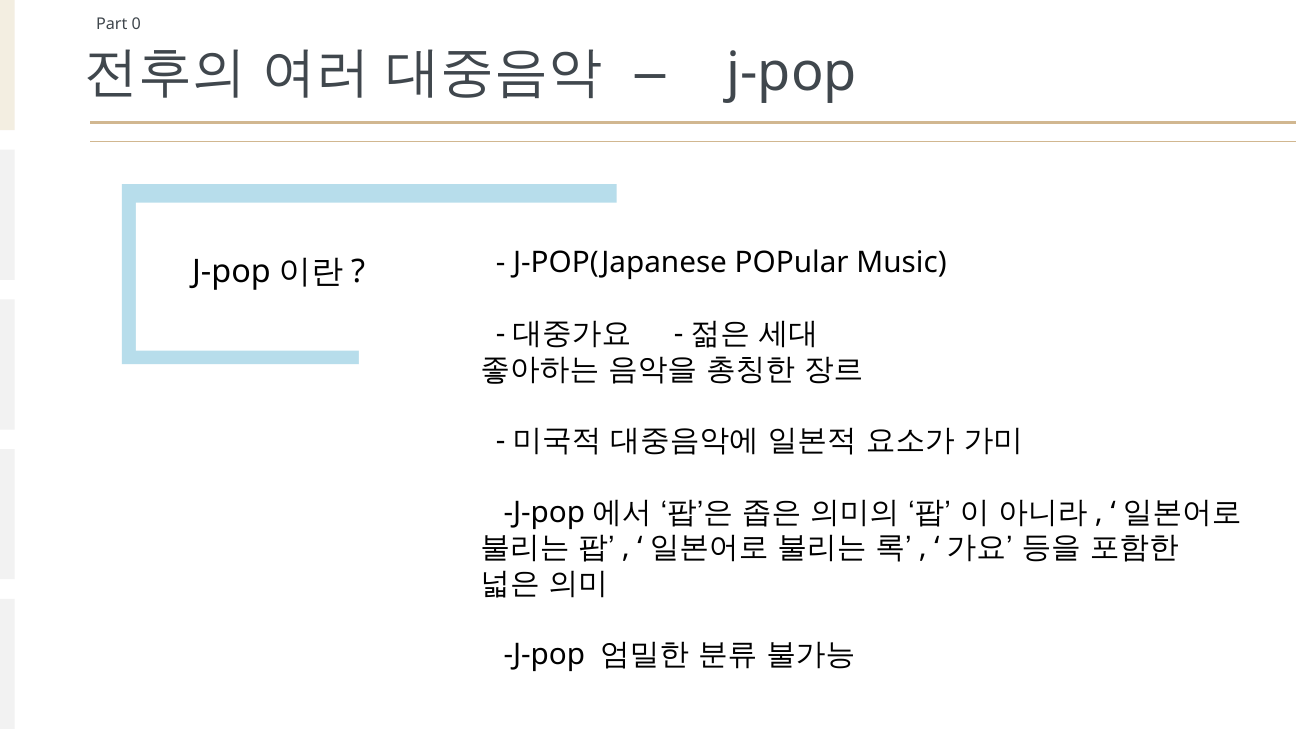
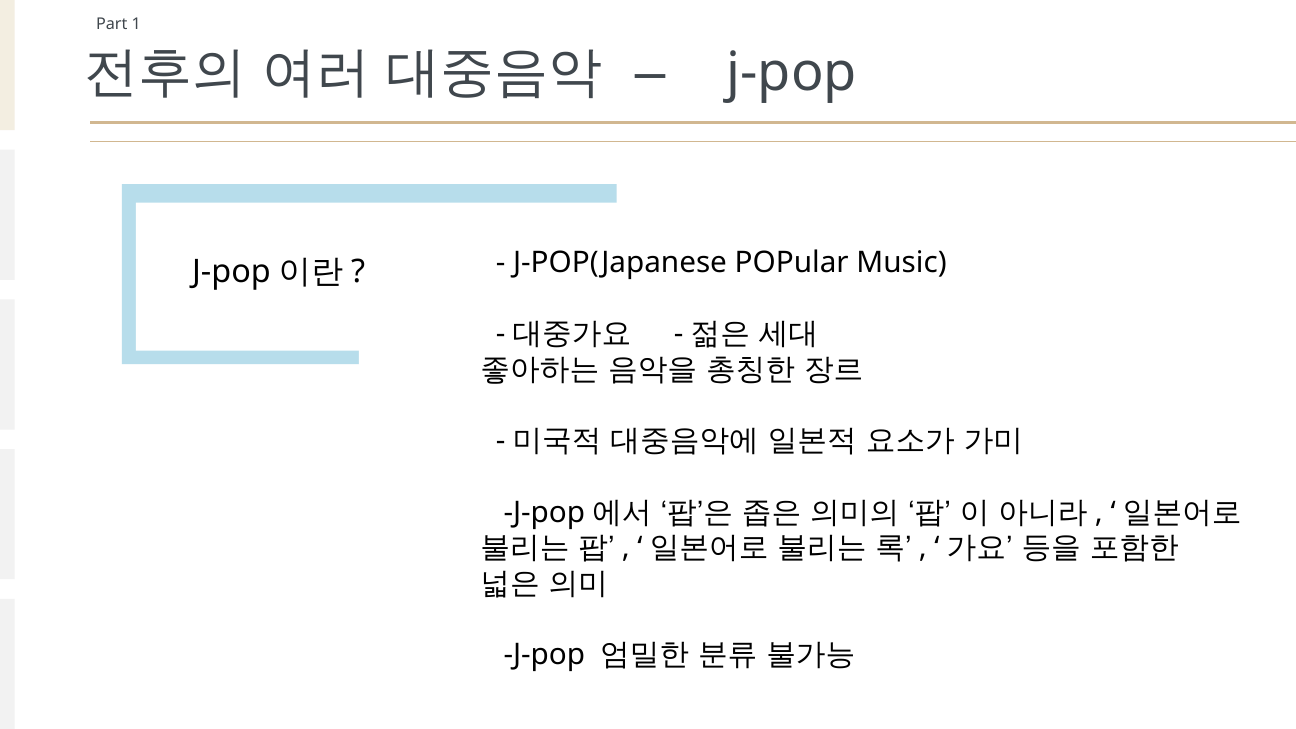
0: 0 -> 1
